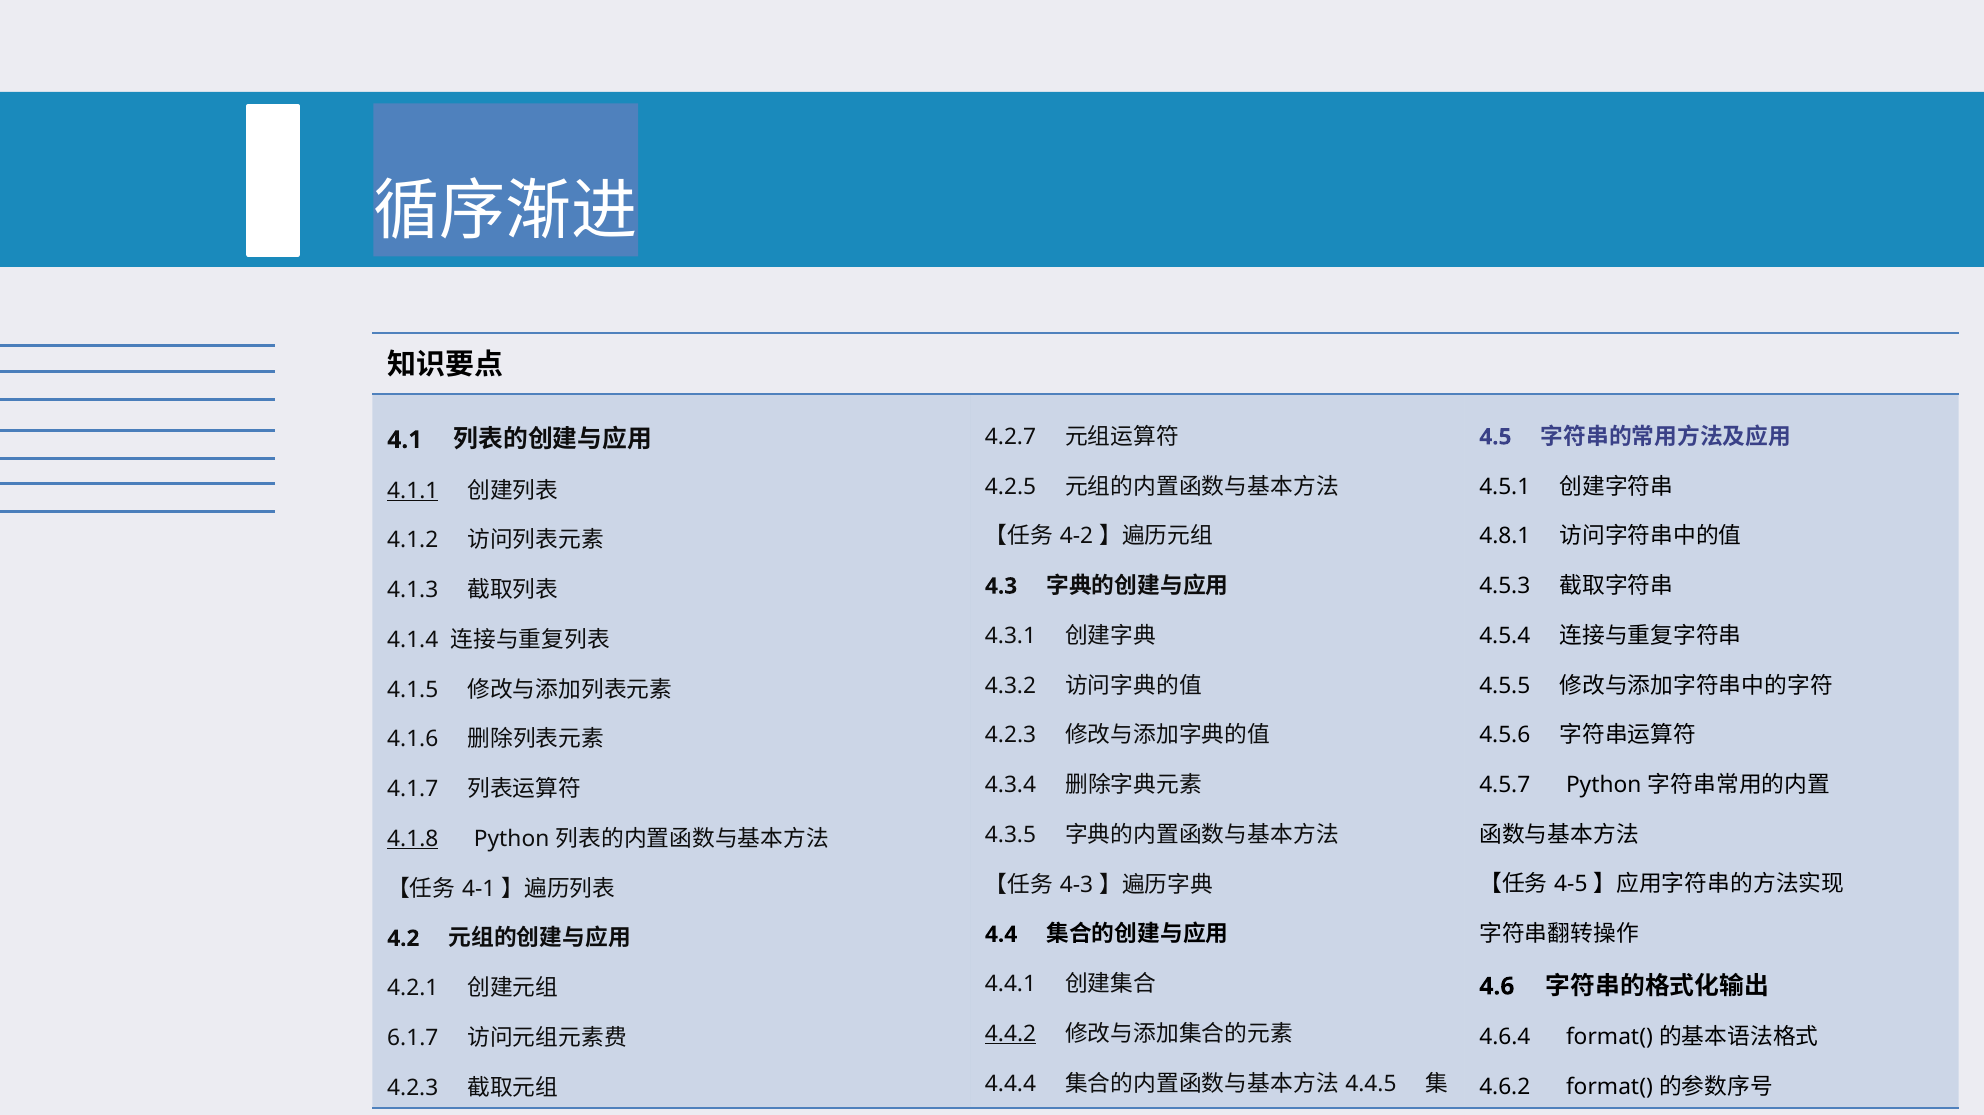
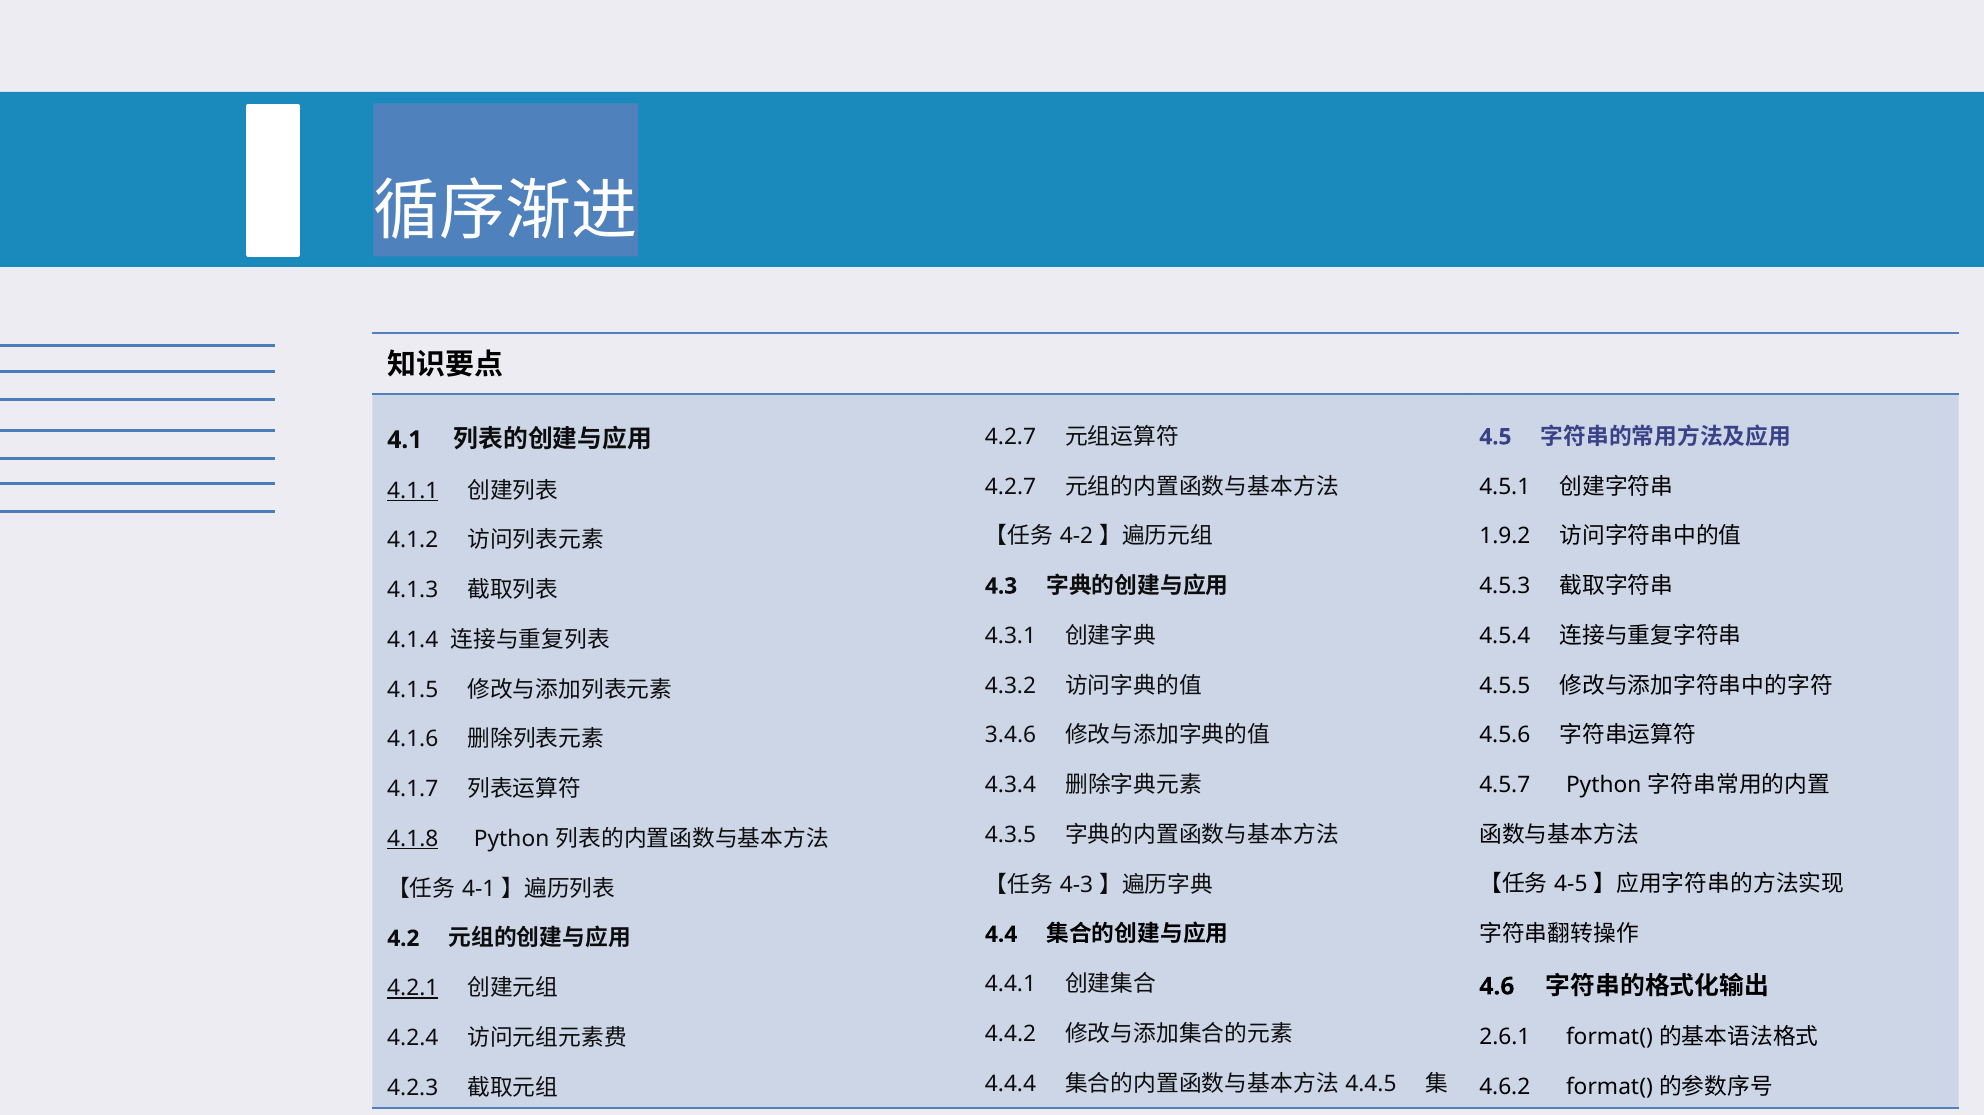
4.2.5 at (1011, 487): 4.2.5 -> 4.2.7
4.8.1: 4.8.1 -> 1.9.2
4.2.3 at (1011, 736): 4.2.3 -> 3.4.6
4.2.1 underline: none -> present
4.4.2 underline: present -> none
4.6.4: 4.6.4 -> 2.6.1
6.1.7 at (413, 1038): 6.1.7 -> 4.2.4
